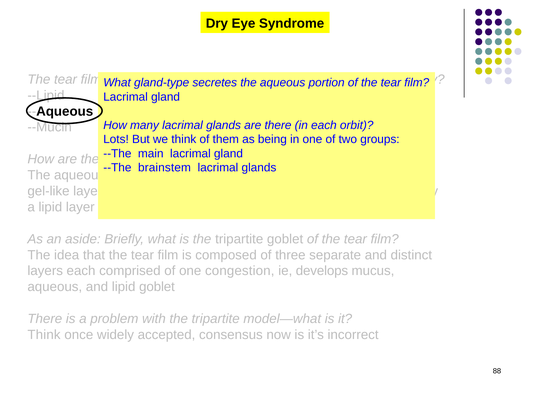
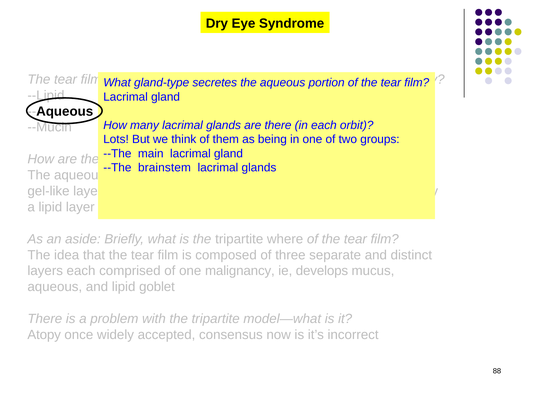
tripartite goblet: goblet -> where
congestion: congestion -> malignancy
Think at (44, 335): Think -> Atopy
